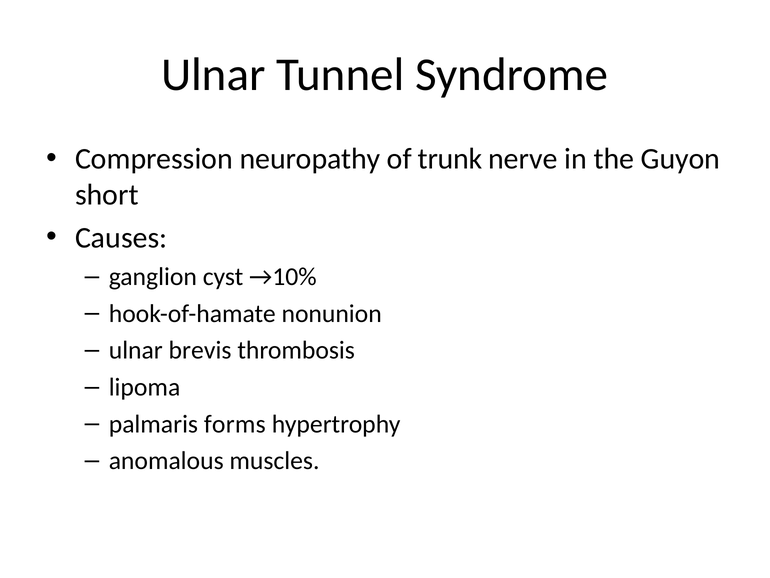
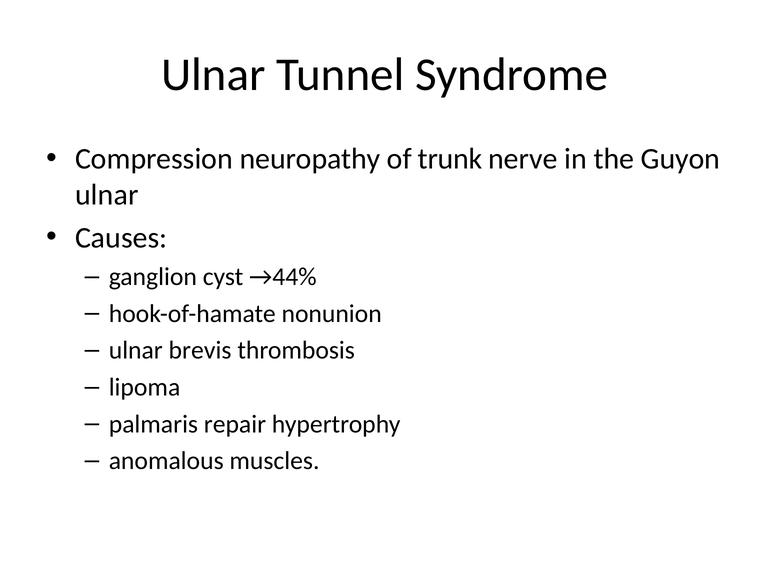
short at (107, 195): short -> ulnar
→10%: →10% -> →44%
forms: forms -> repair
